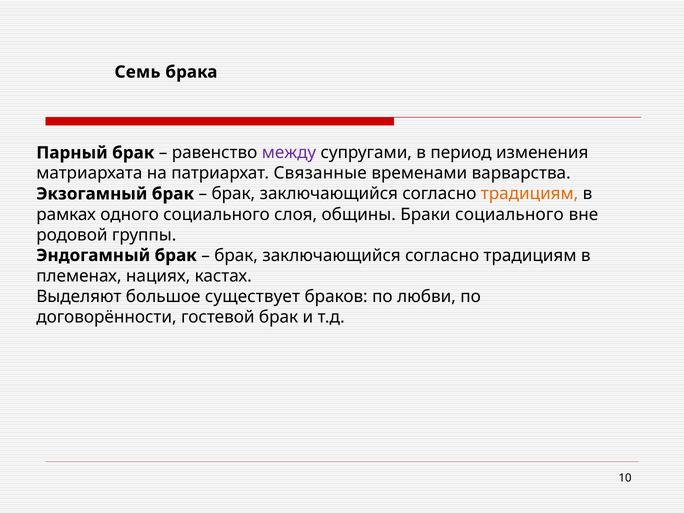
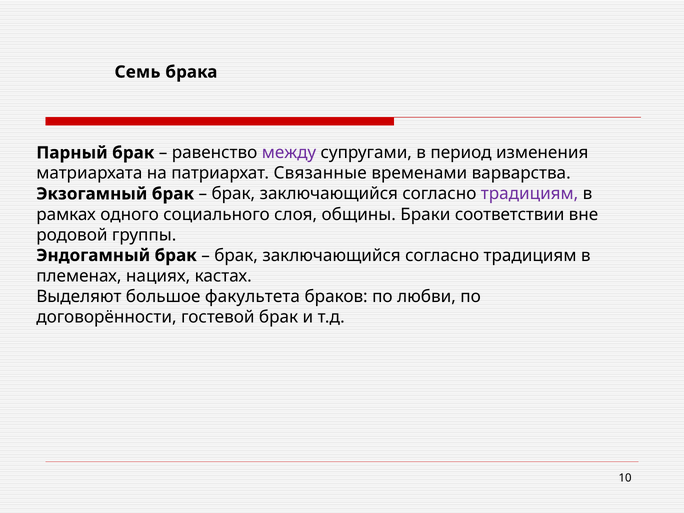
традициям at (530, 194) colour: orange -> purple
Браки социального: социального -> соответствии
существует: существует -> факультета
